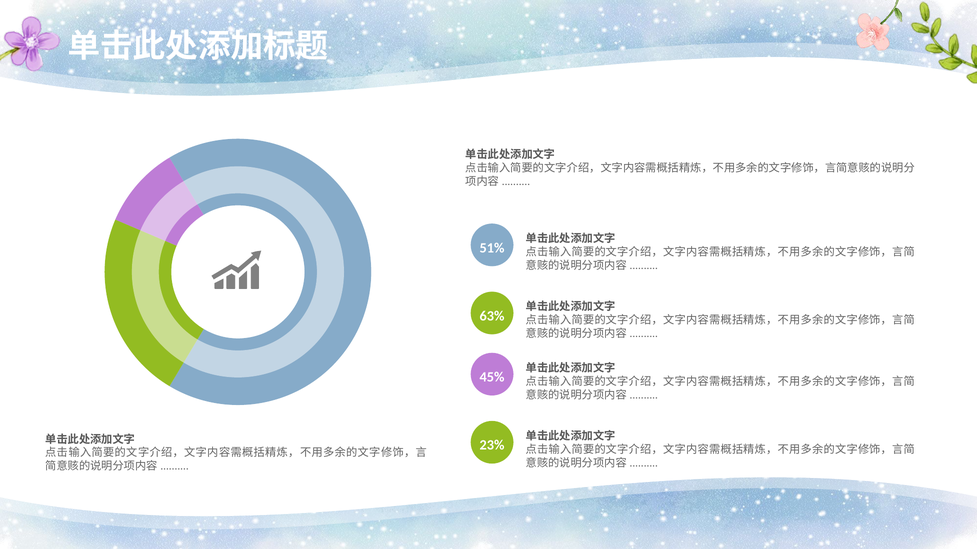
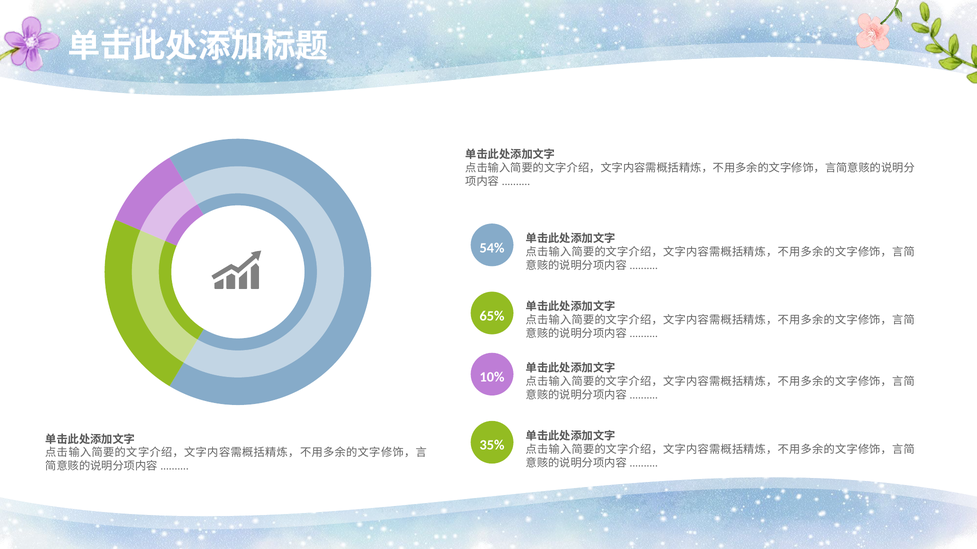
51%: 51% -> 54%
63%: 63% -> 65%
45%: 45% -> 10%
23%: 23% -> 35%
